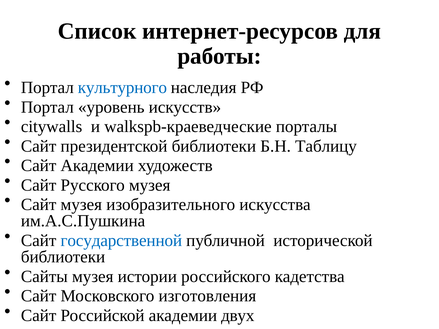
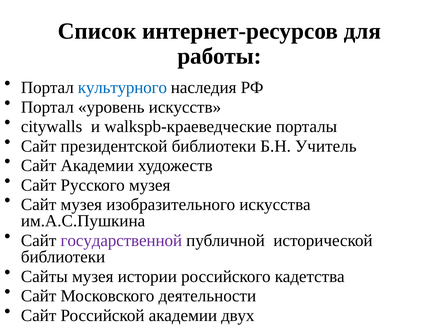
Таблицу: Таблицу -> Учитель
государственной colour: blue -> purple
изготовления: изготовления -> деятельности
